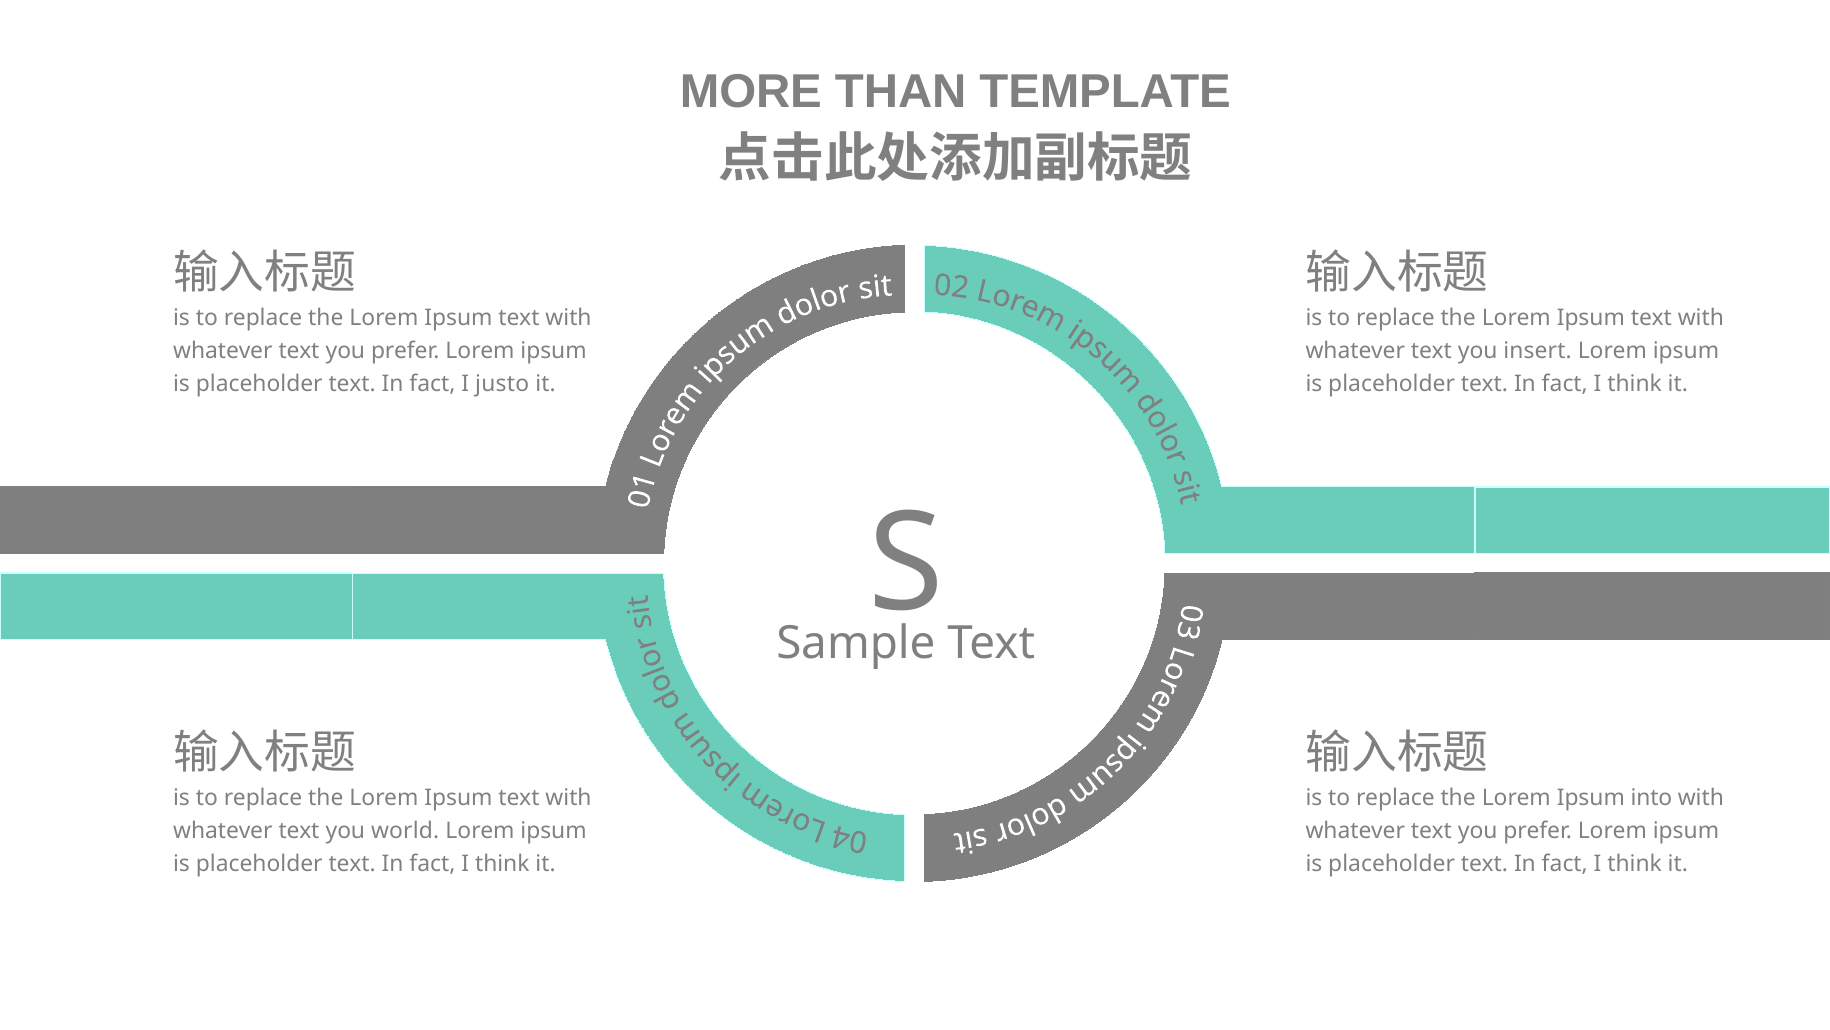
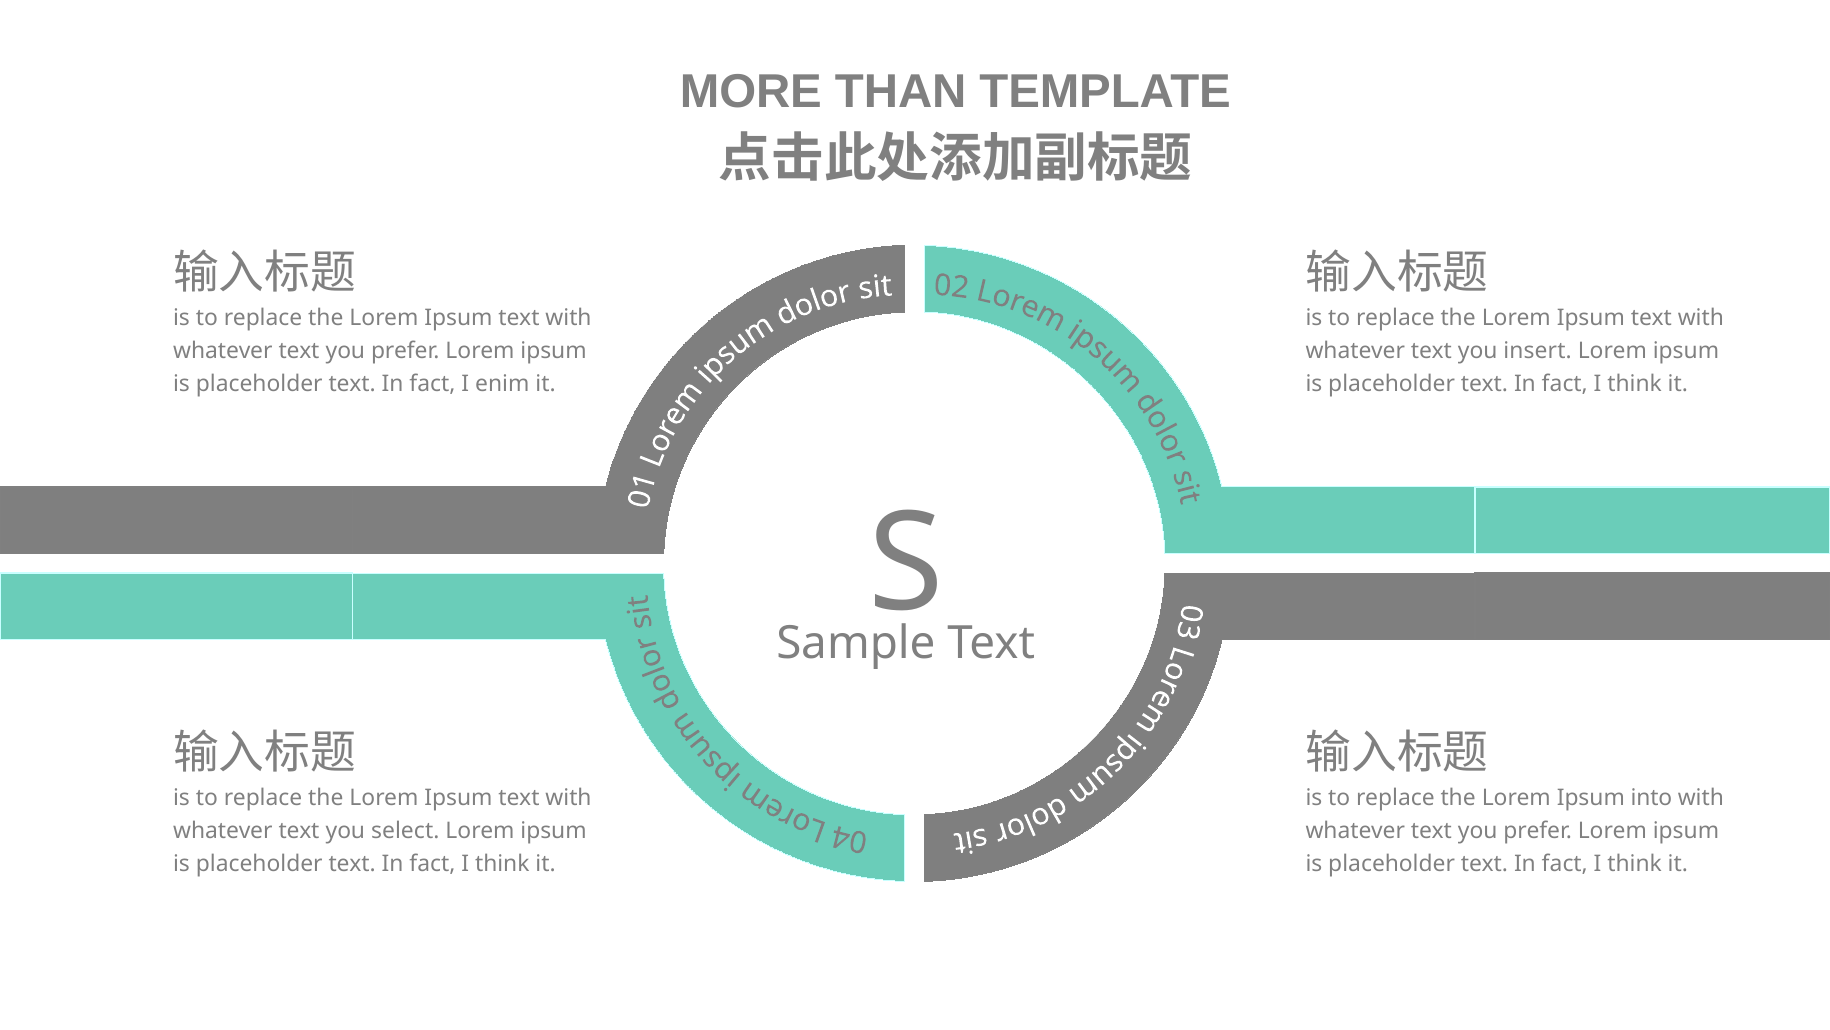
justo: justo -> enim
world: world -> select
